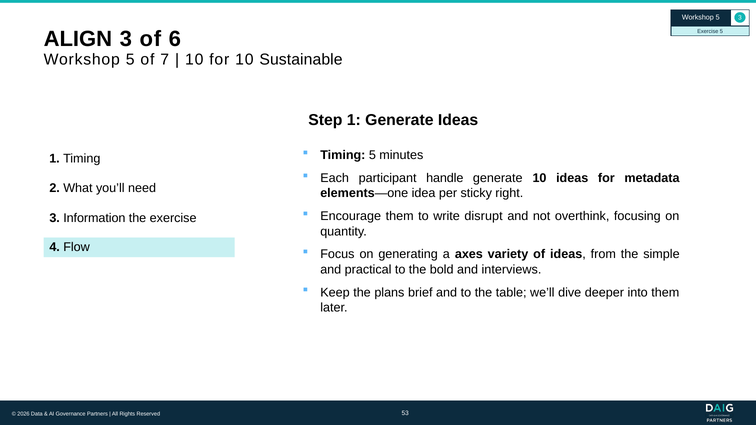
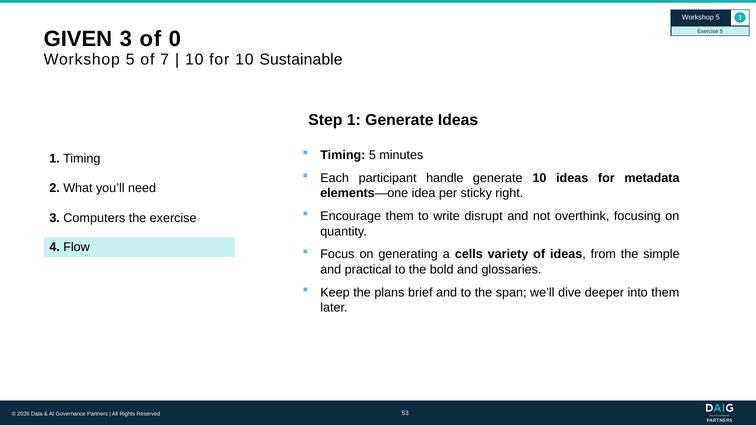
ALIGN: ALIGN -> GIVEN
6: 6 -> 0
Information: Information -> Computers
axes: axes -> cells
interviews: interviews -> glossaries
table: table -> span
